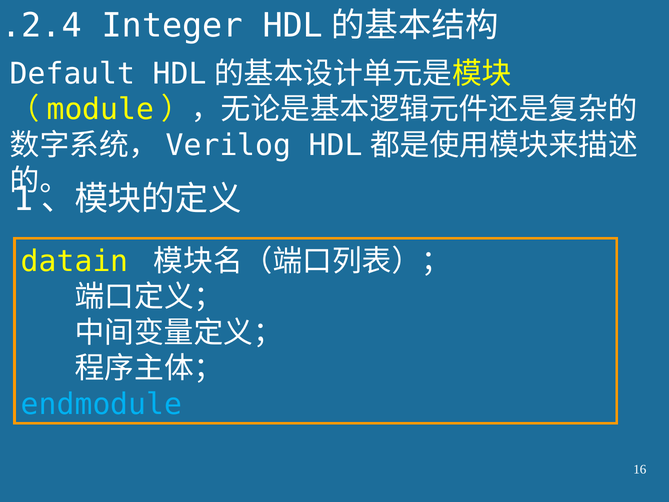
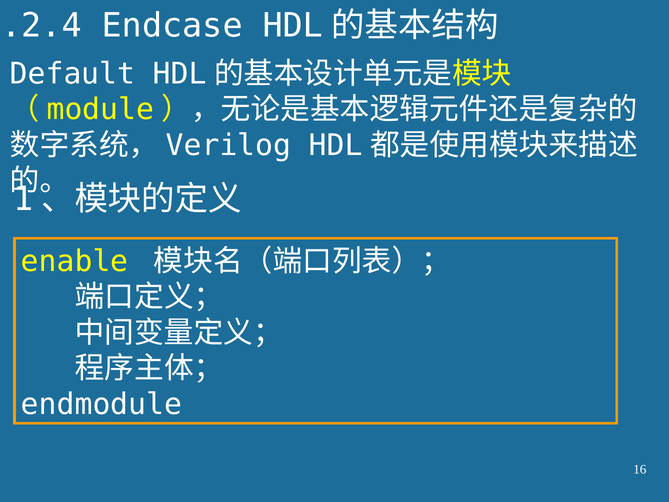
Integer: Integer -> Endcase
datain: datain -> enable
endmodule colour: light blue -> white
